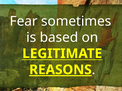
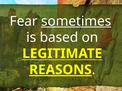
sometimes underline: none -> present
